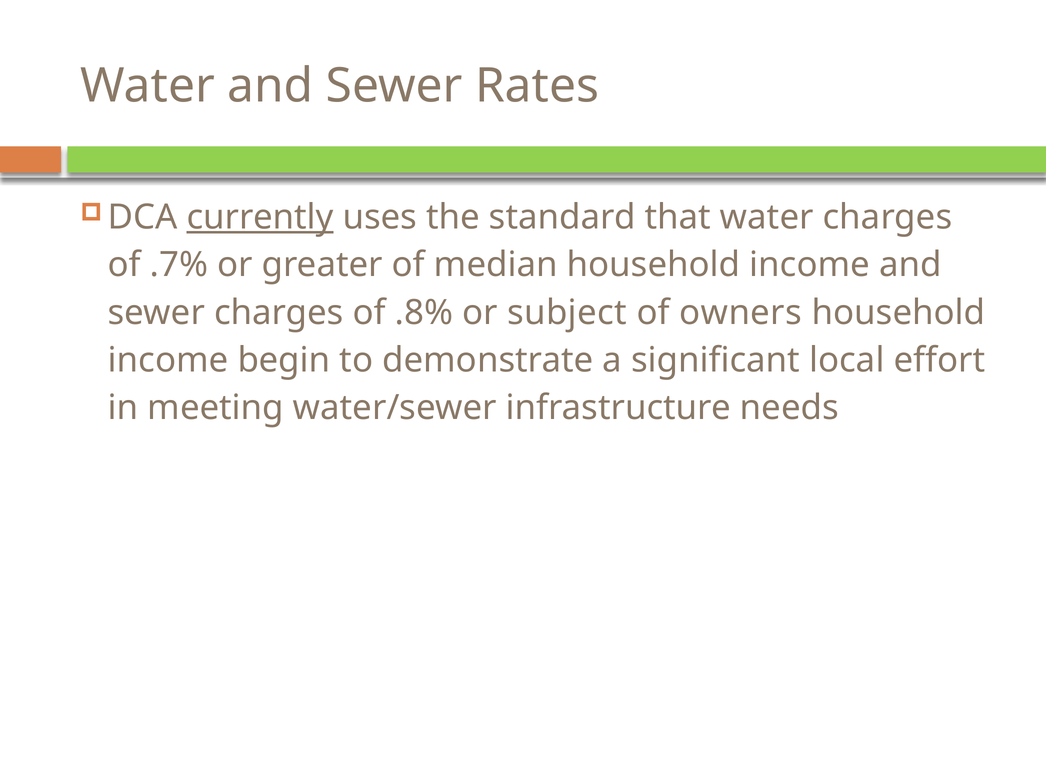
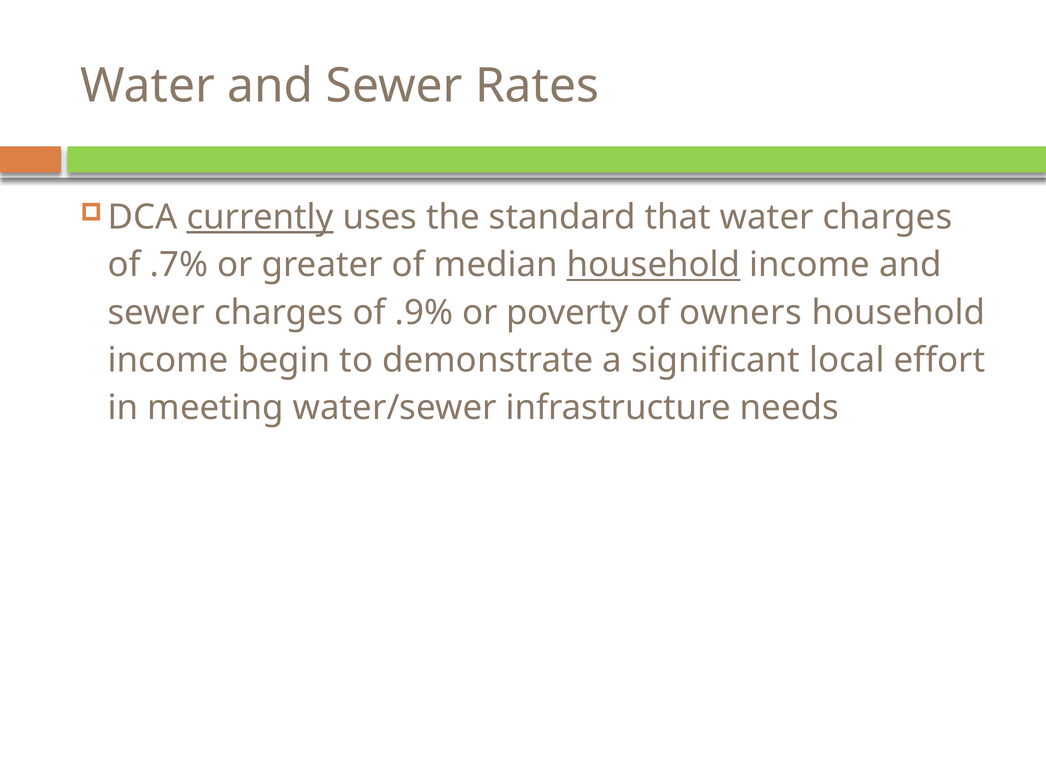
household at (654, 265) underline: none -> present
.8%: .8% -> .9%
subject: subject -> poverty
